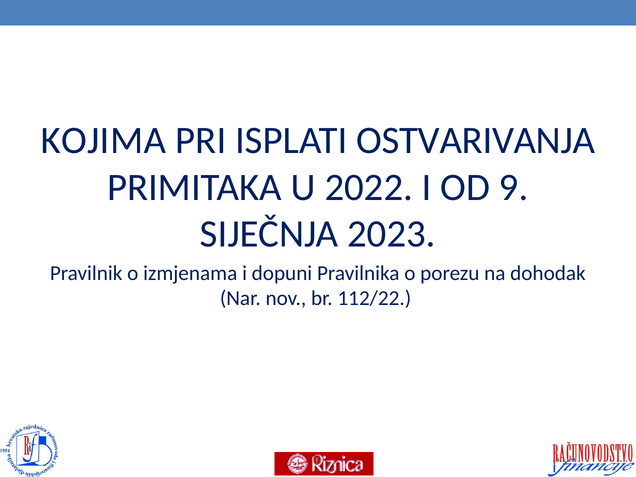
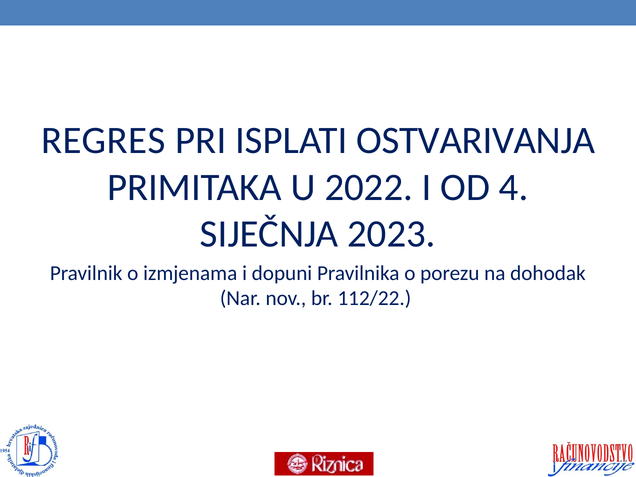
KOJIMA: KOJIMA -> REGRES
9: 9 -> 4
